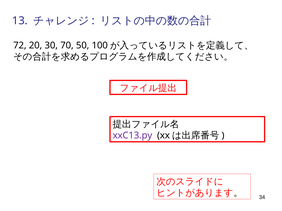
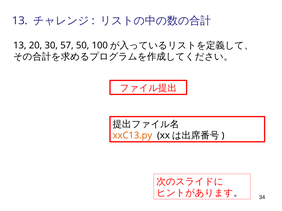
72 at (20, 45): 72 -> 13
70: 70 -> 57
xxC13.py colour: purple -> orange
